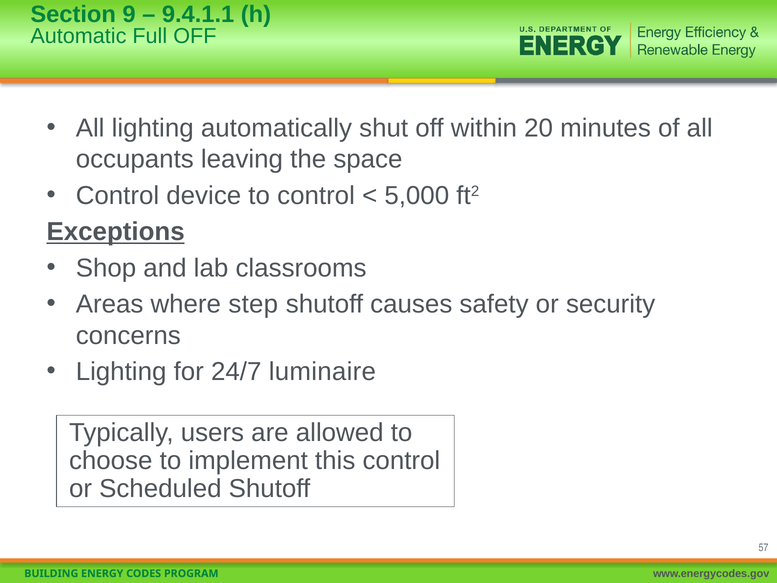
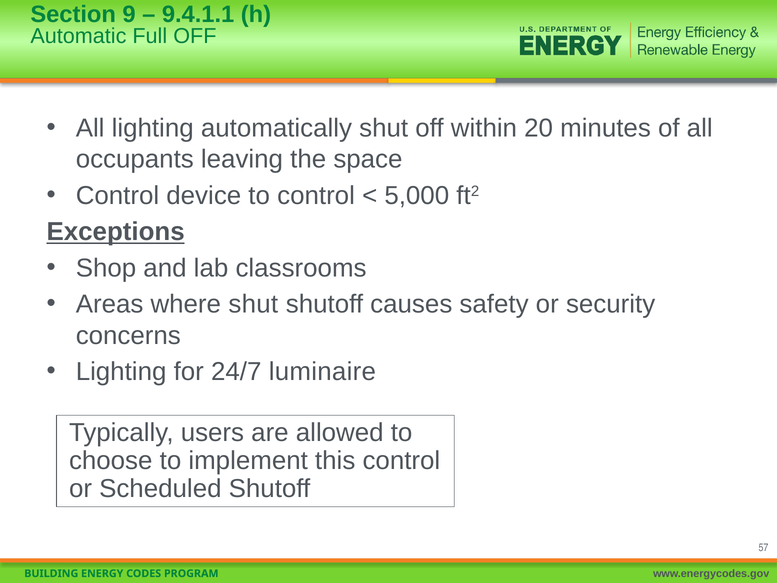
where step: step -> shut
